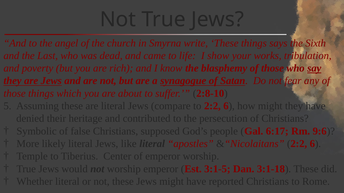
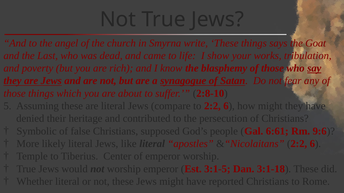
Sixth: Sixth -> Goat
6:17: 6:17 -> 6:61
